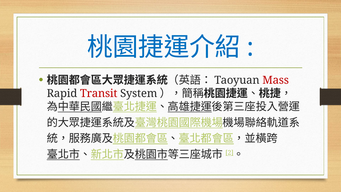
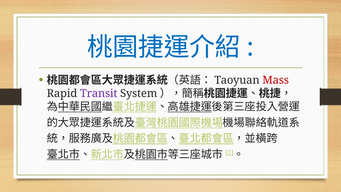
Transit colour: red -> purple
